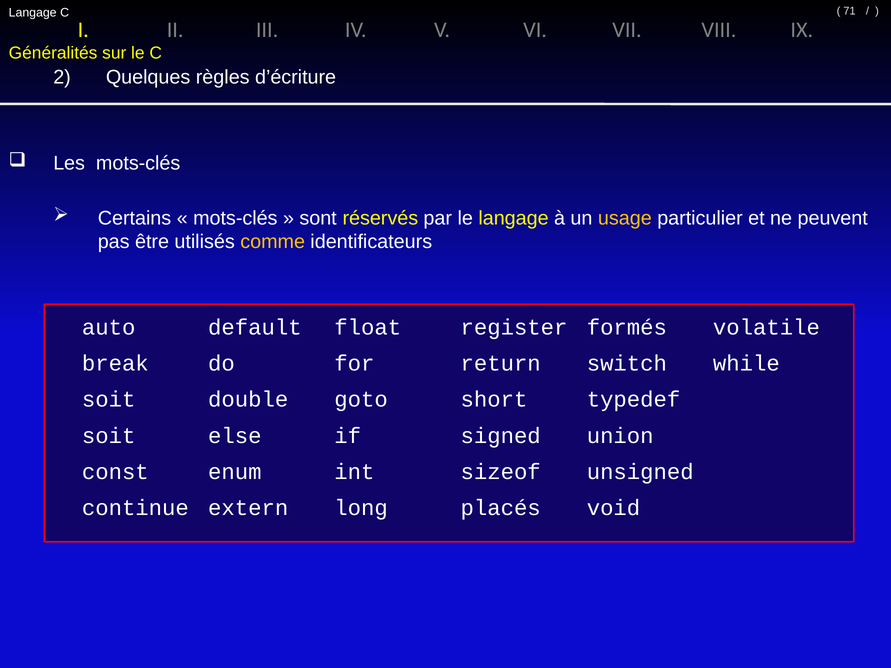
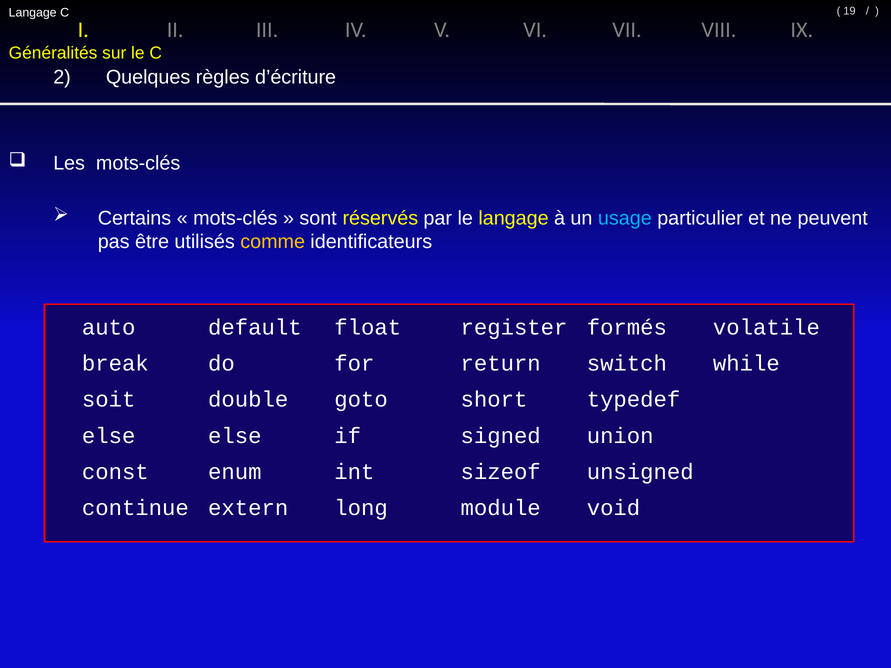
71: 71 -> 19
usage colour: yellow -> light blue
soit at (109, 436): soit -> else
placés: placés -> module
